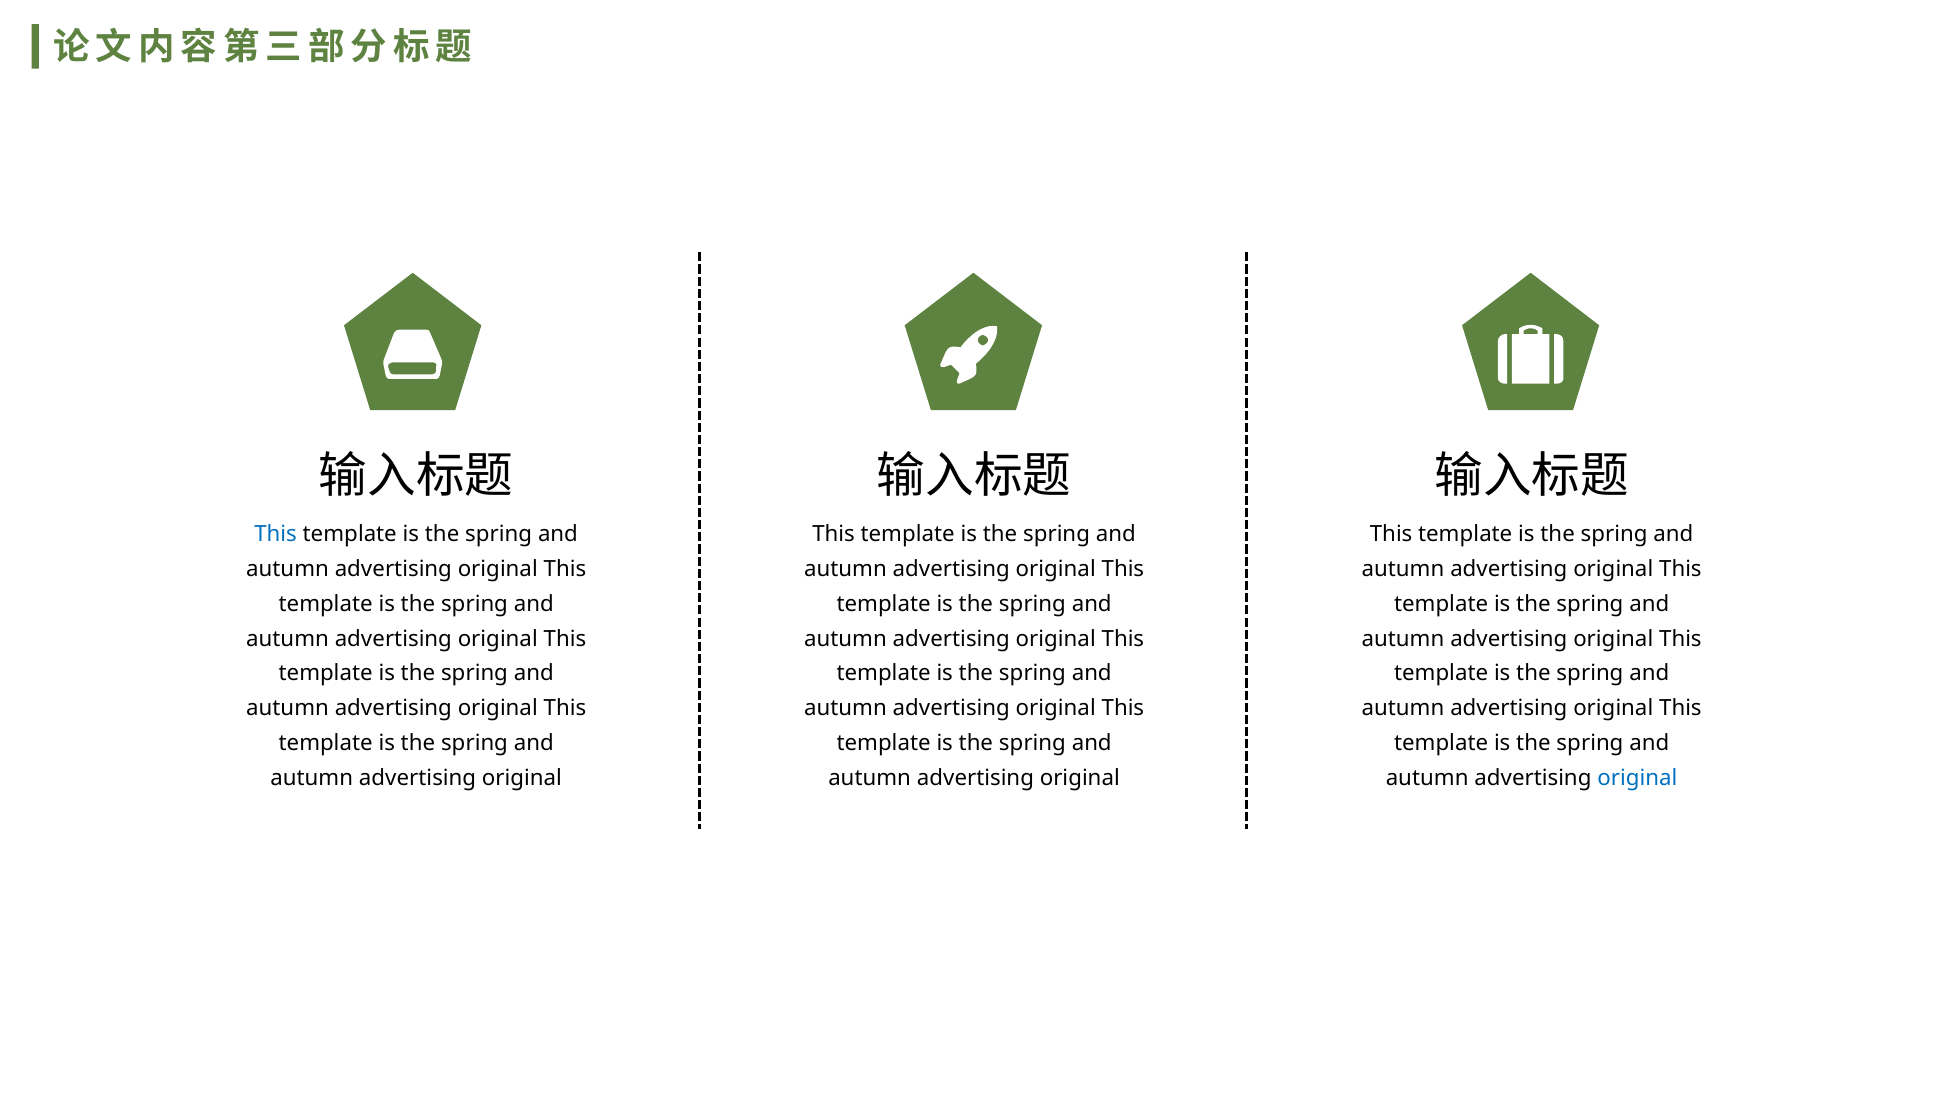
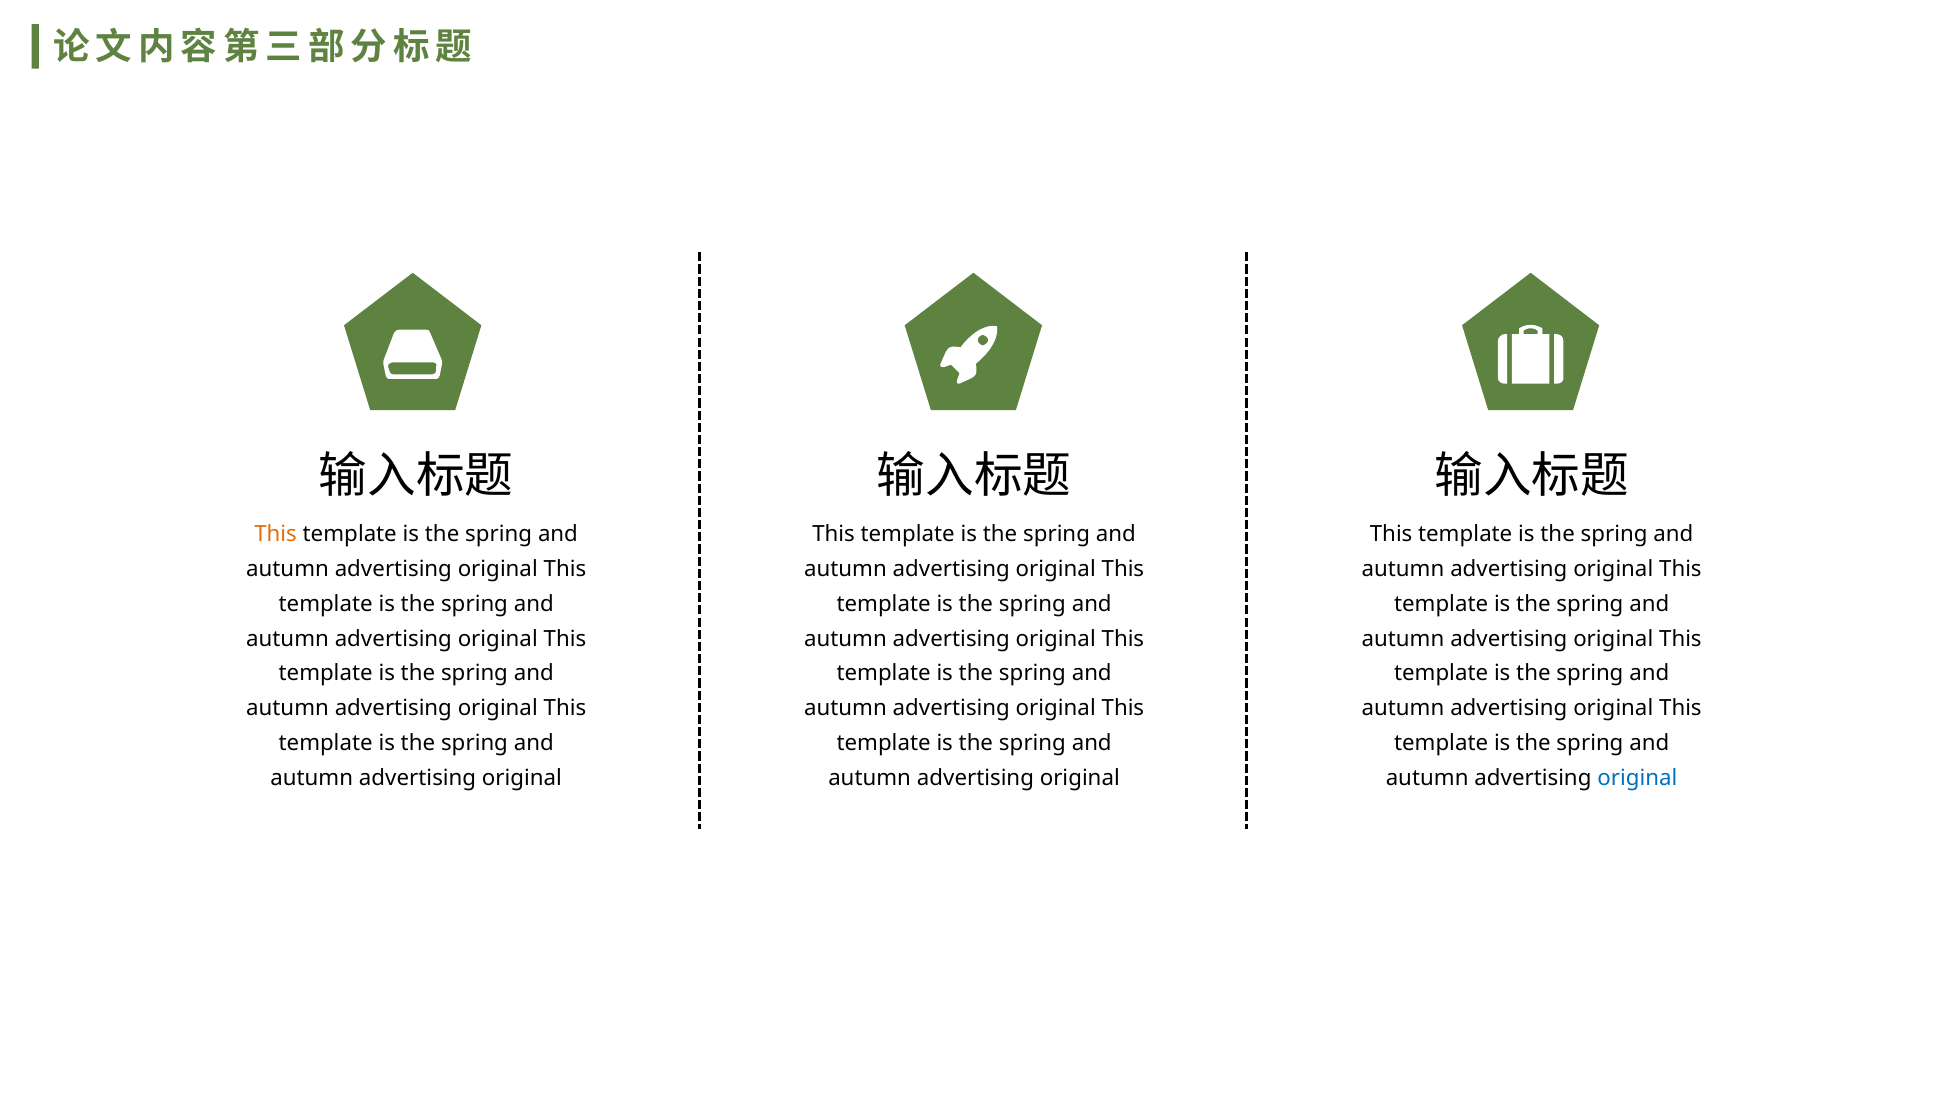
This at (276, 534) colour: blue -> orange
